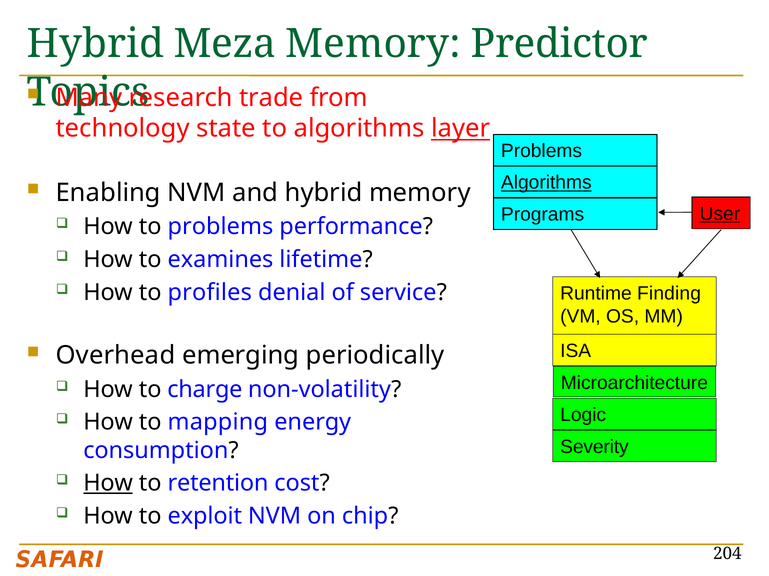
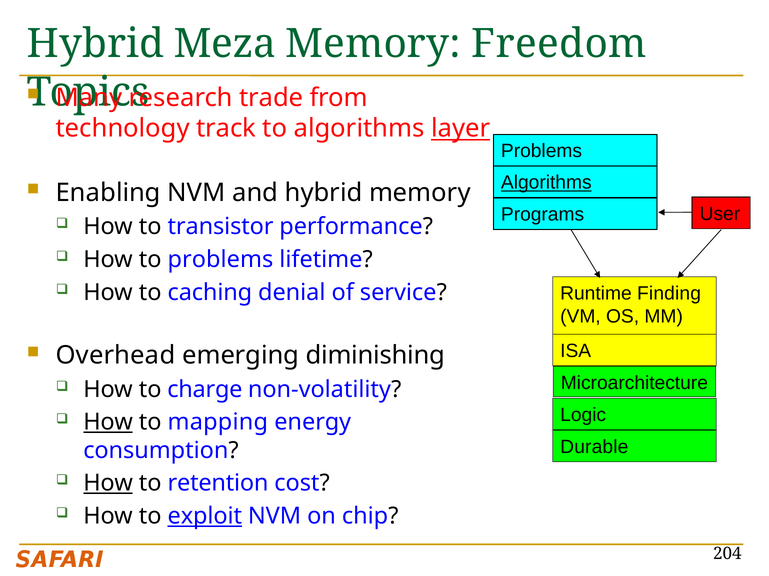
Predictor: Predictor -> Freedom
state: state -> track
User underline: present -> none
to problems: problems -> transistor
to examines: examines -> problems
profiles: profiles -> caching
periodically: periodically -> diminishing
How at (108, 423) underline: none -> present
Severity: Severity -> Durable
exploit underline: none -> present
